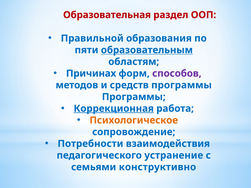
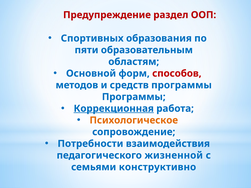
Образовательная: Образовательная -> Предупреждение
Правильной: Правильной -> Спортивных
образовательным underline: present -> none
Причинах: Причинах -> Основной
способов colour: purple -> red
устранение: устранение -> жизненной
